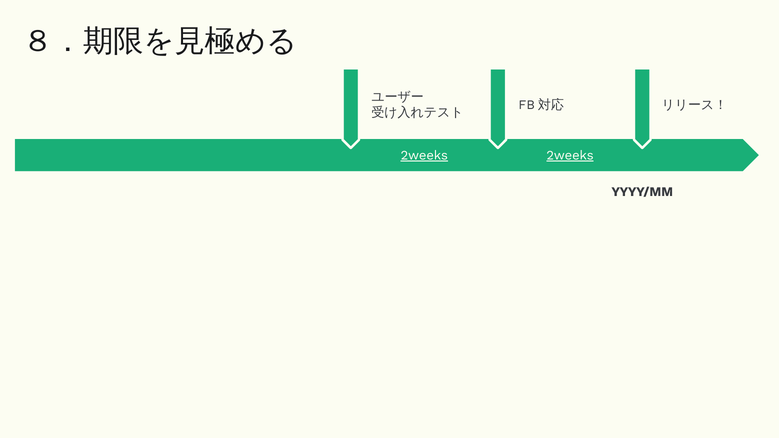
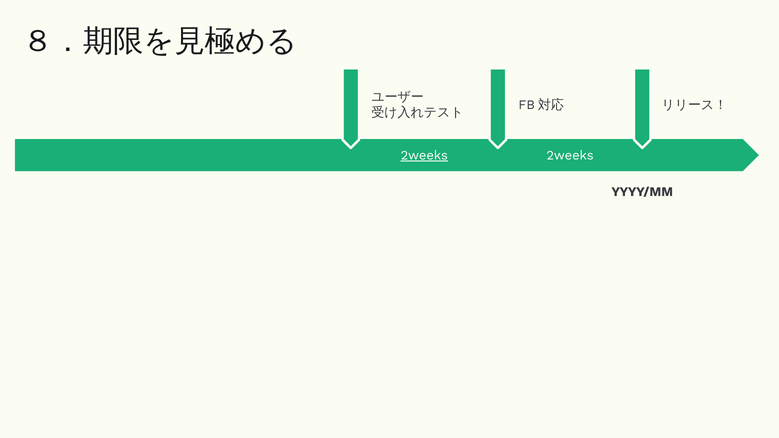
2weeks at (570, 156) underline: present -> none
